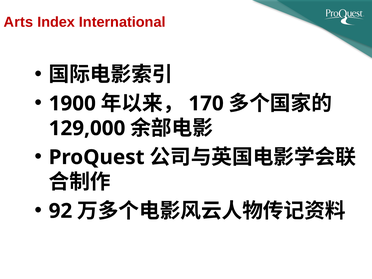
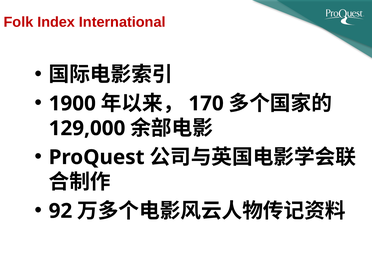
Arts: Arts -> Folk
